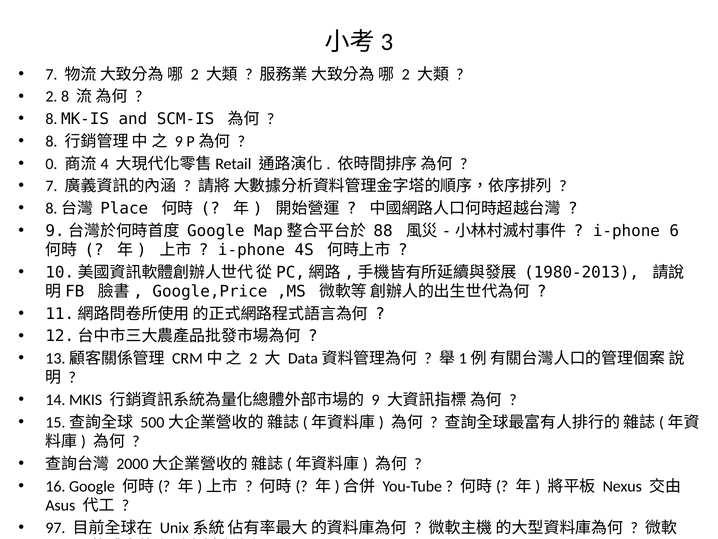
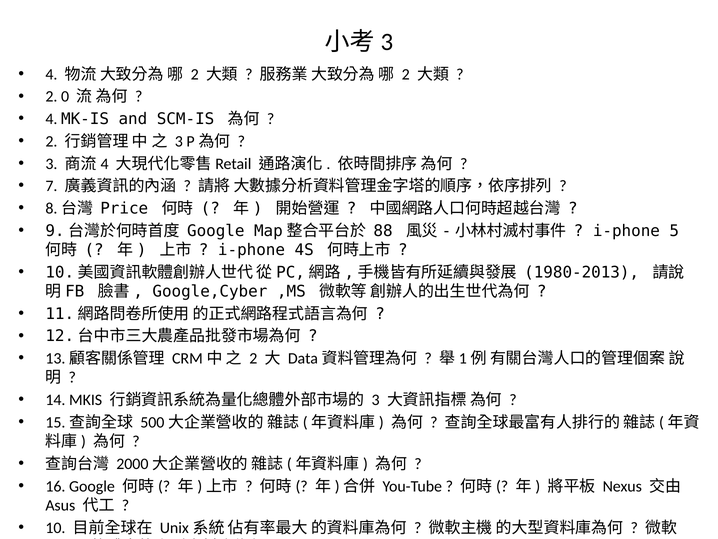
7 at (51, 74): 7 -> 4
2 8: 8 -> 0
8 at (51, 119): 8 -> 4
8 at (51, 141): 8 -> 2
9 at (179, 141): 9 -> 3
0 at (51, 164): 0 -> 3
Place: Place -> Price
6: 6 -> 5
Google,Price: Google,Price -> Google,Cyber
9 at (376, 400): 9 -> 3
97: 97 -> 10
